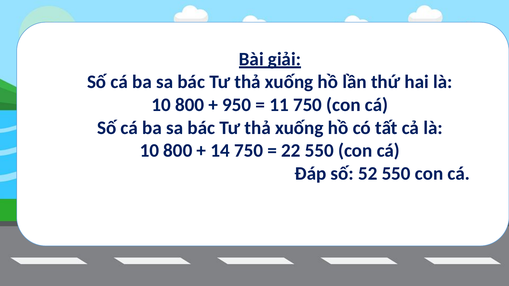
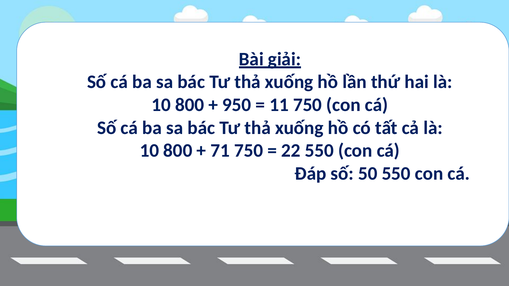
14: 14 -> 71
52: 52 -> 50
